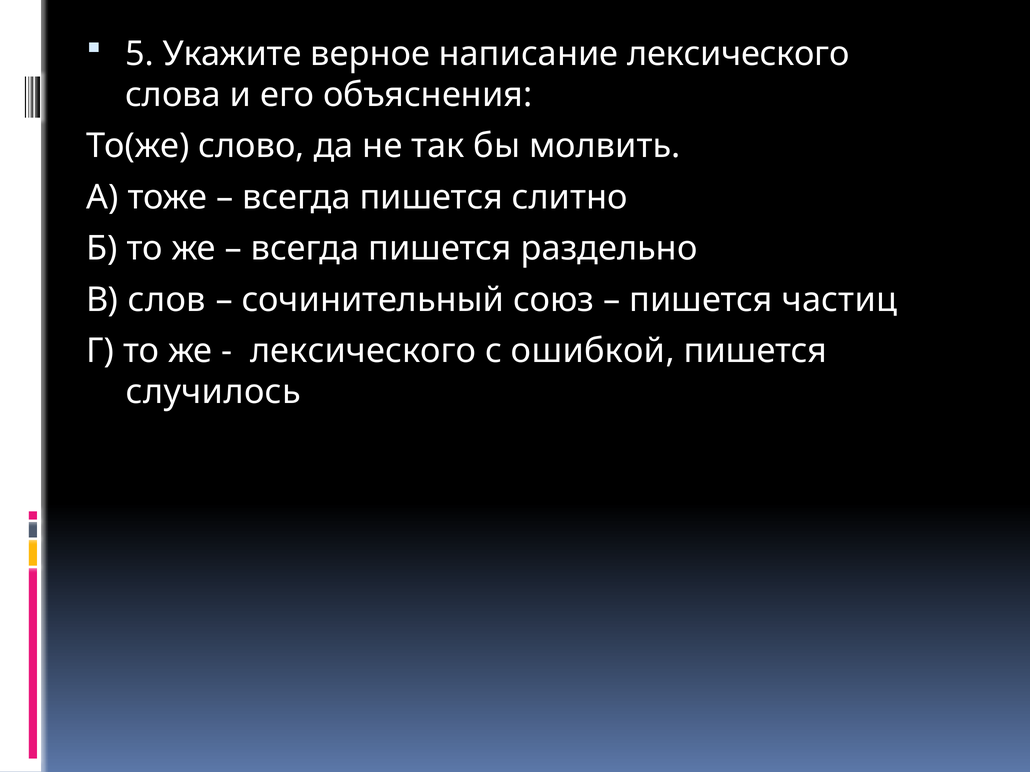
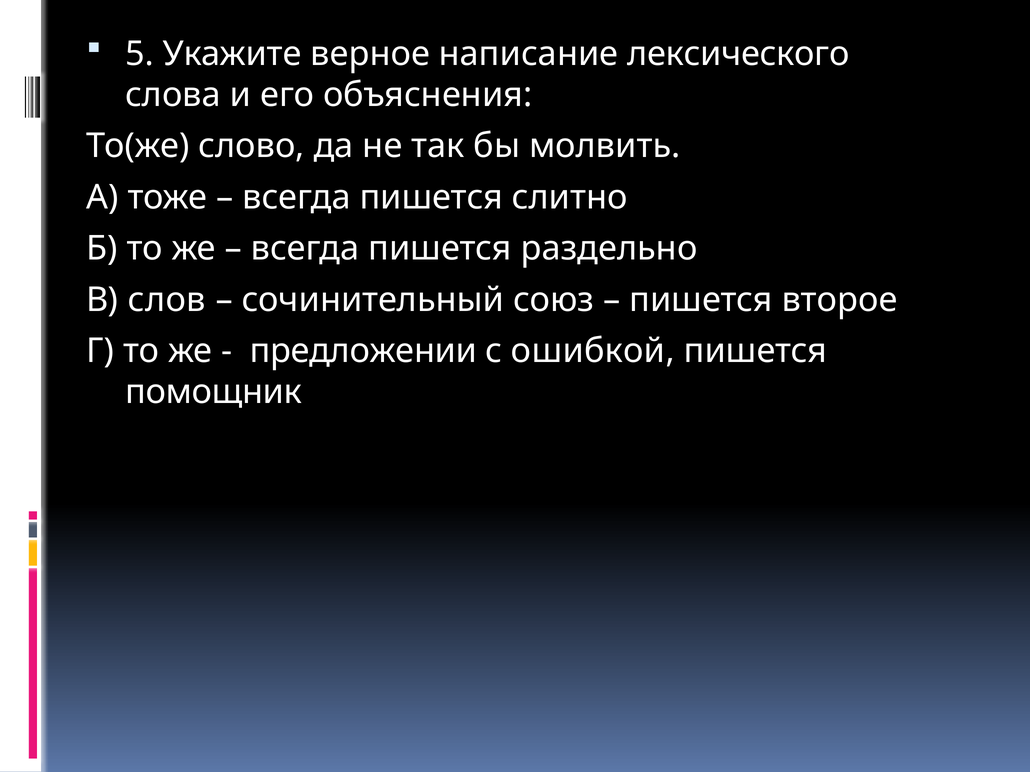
частиц: частиц -> второе
лексического at (363, 351): лексического -> предложении
случилось: случилось -> помощник
